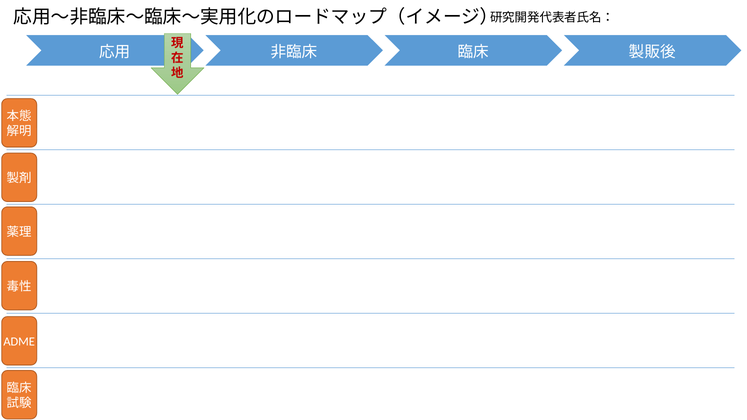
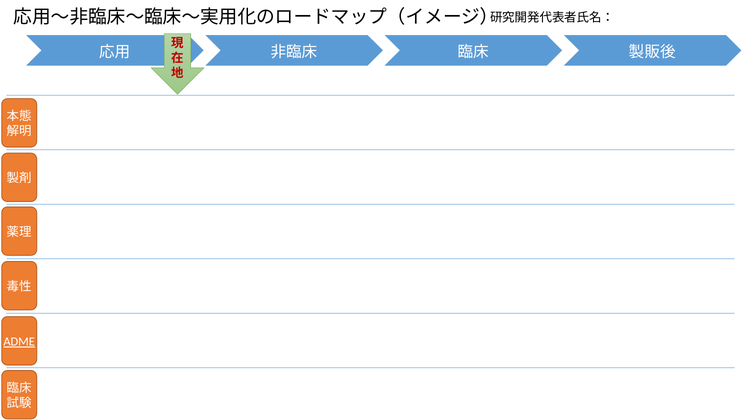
ADME underline: none -> present
